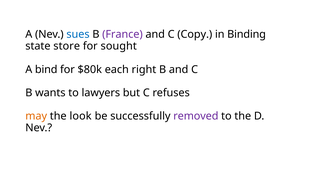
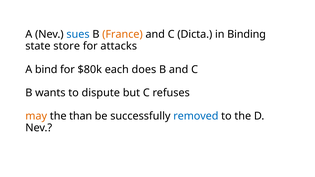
France colour: purple -> orange
Copy: Copy -> Dicta
sought: sought -> attacks
right: right -> does
lawyers: lawyers -> dispute
look: look -> than
removed colour: purple -> blue
